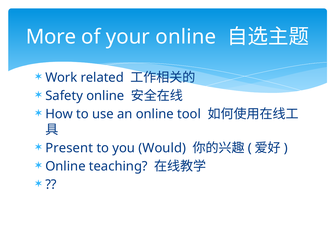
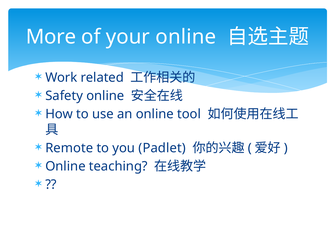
Present: Present -> Remote
Would: Would -> Padlet
